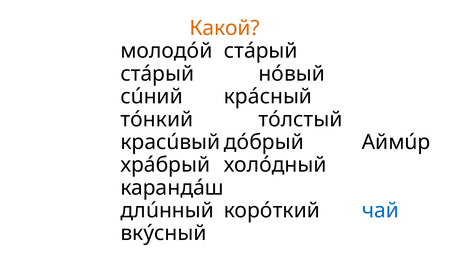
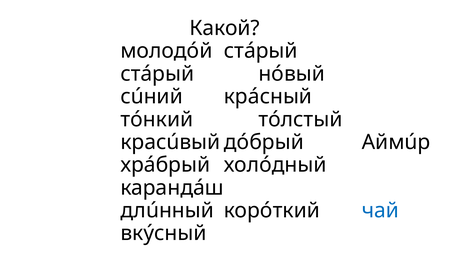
Какой colour: orange -> black
